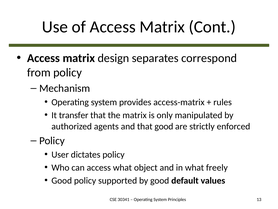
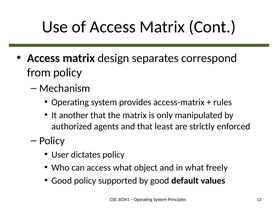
transfer: transfer -> another
that good: good -> least
